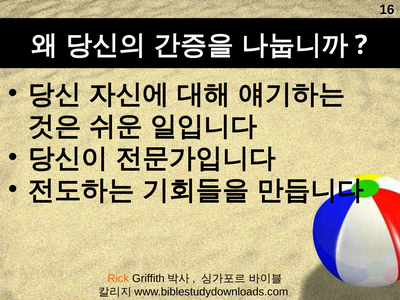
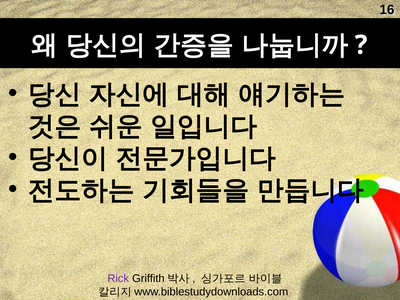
Rick colour: orange -> purple
